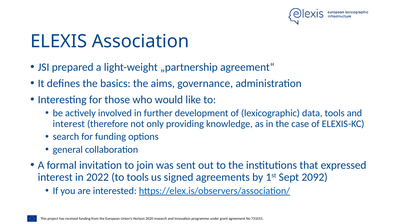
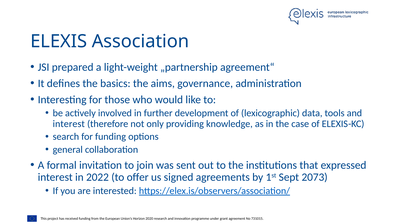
to tools: tools -> offer
2092: 2092 -> 2073
